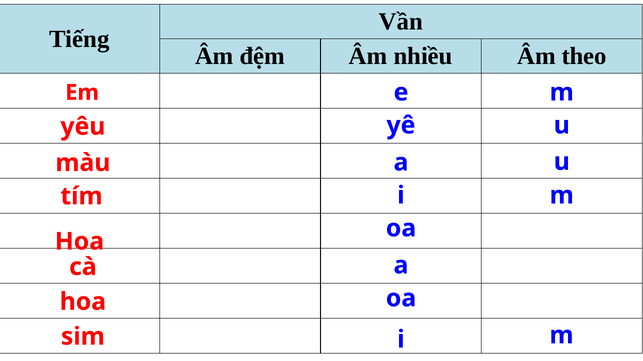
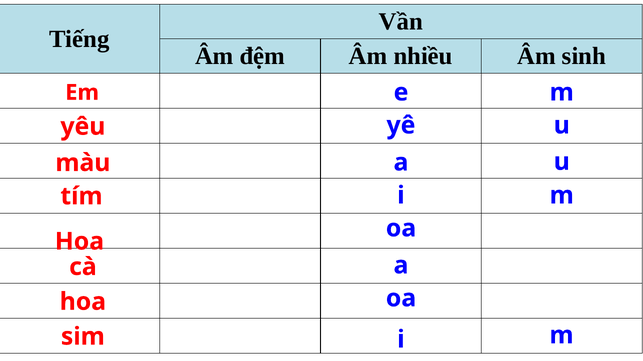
theo: theo -> sinh
